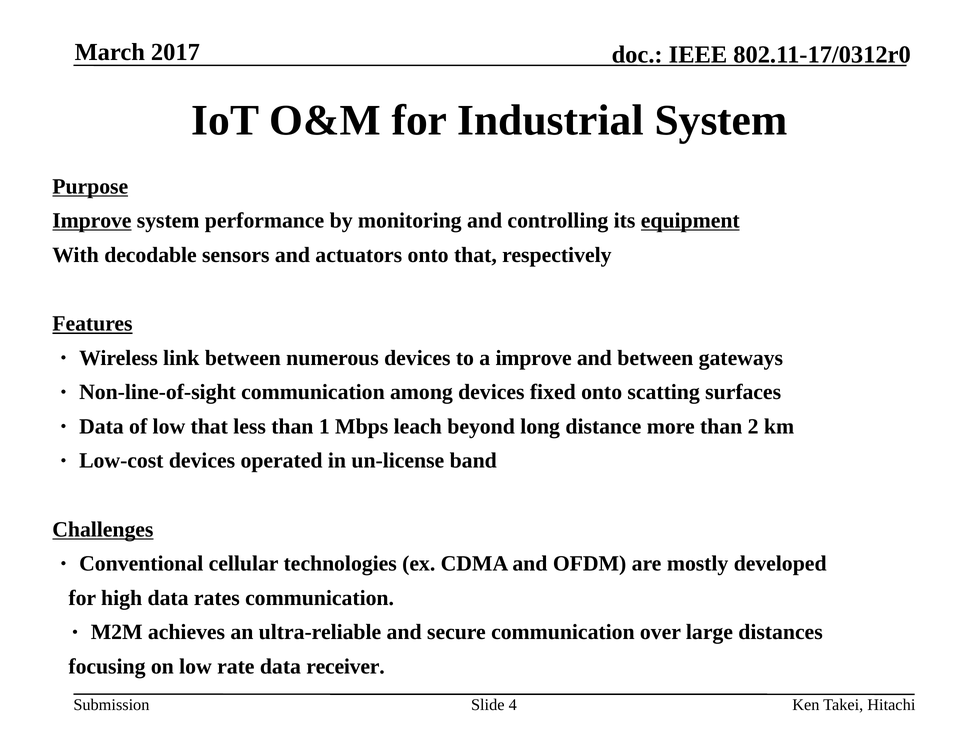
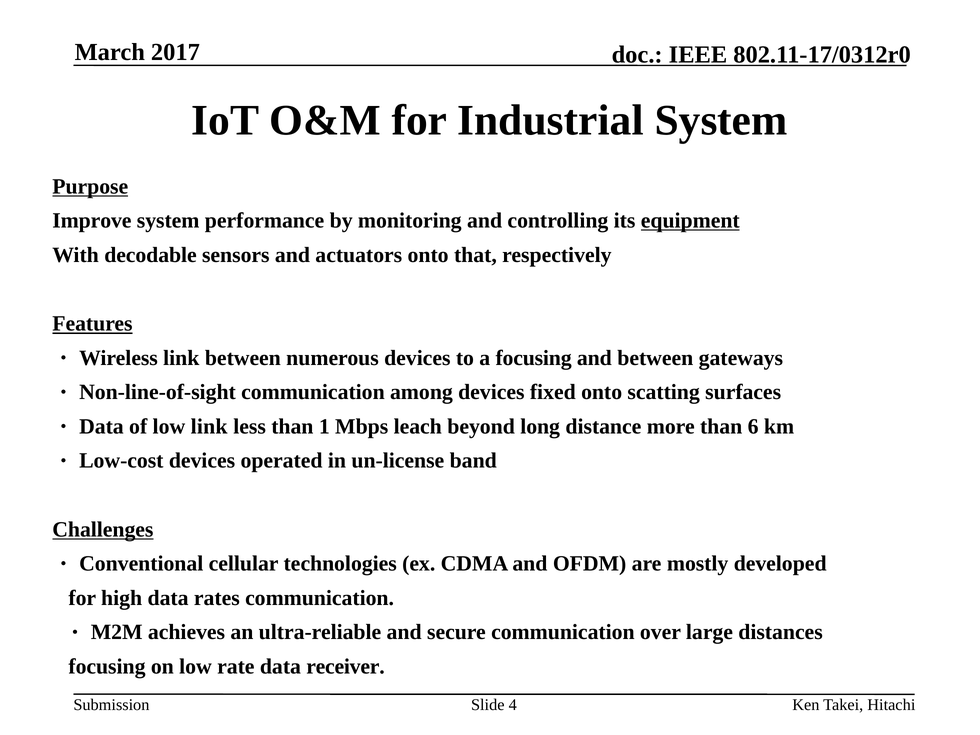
Improve at (92, 221) underline: present -> none
a improve: improve -> focusing
low that: that -> link
2: 2 -> 6
